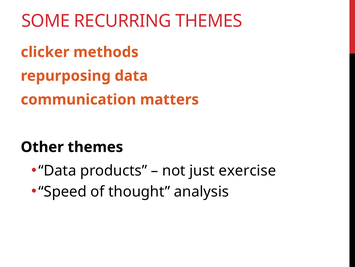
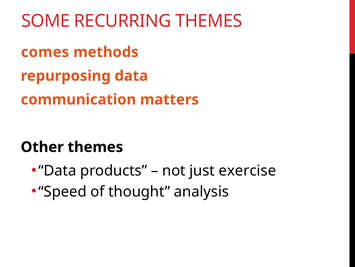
clicker: clicker -> comes
